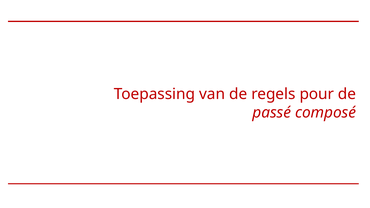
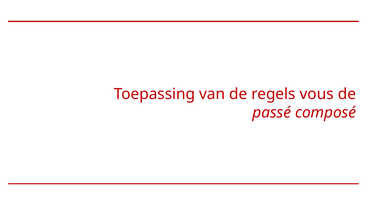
pour: pour -> vous
